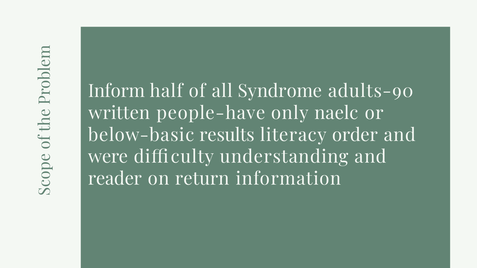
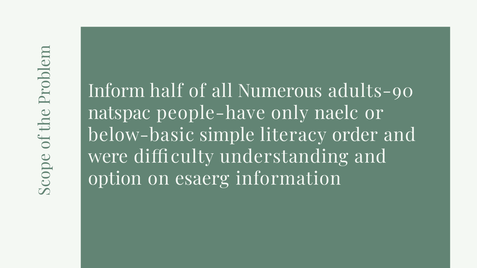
Syndrome: Syndrome -> Numerous
written: written -> natspac
results: results -> simple
reader: reader -> option
return: return -> esaerg
